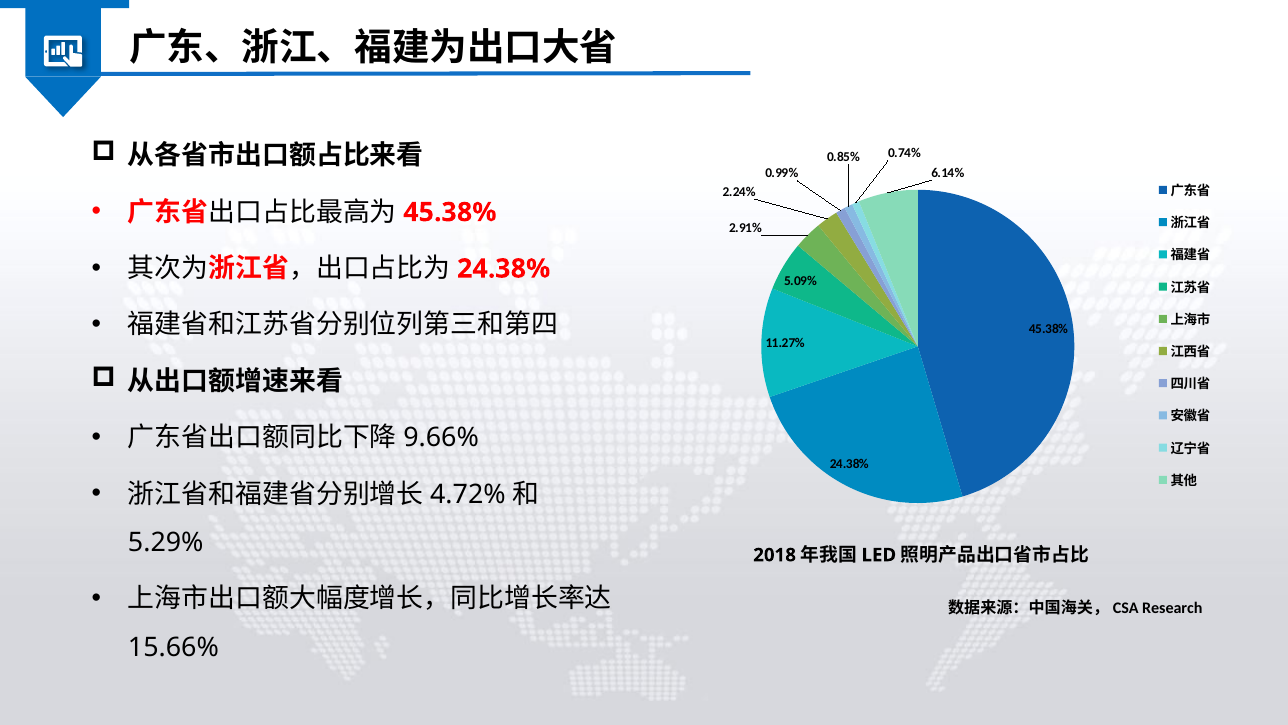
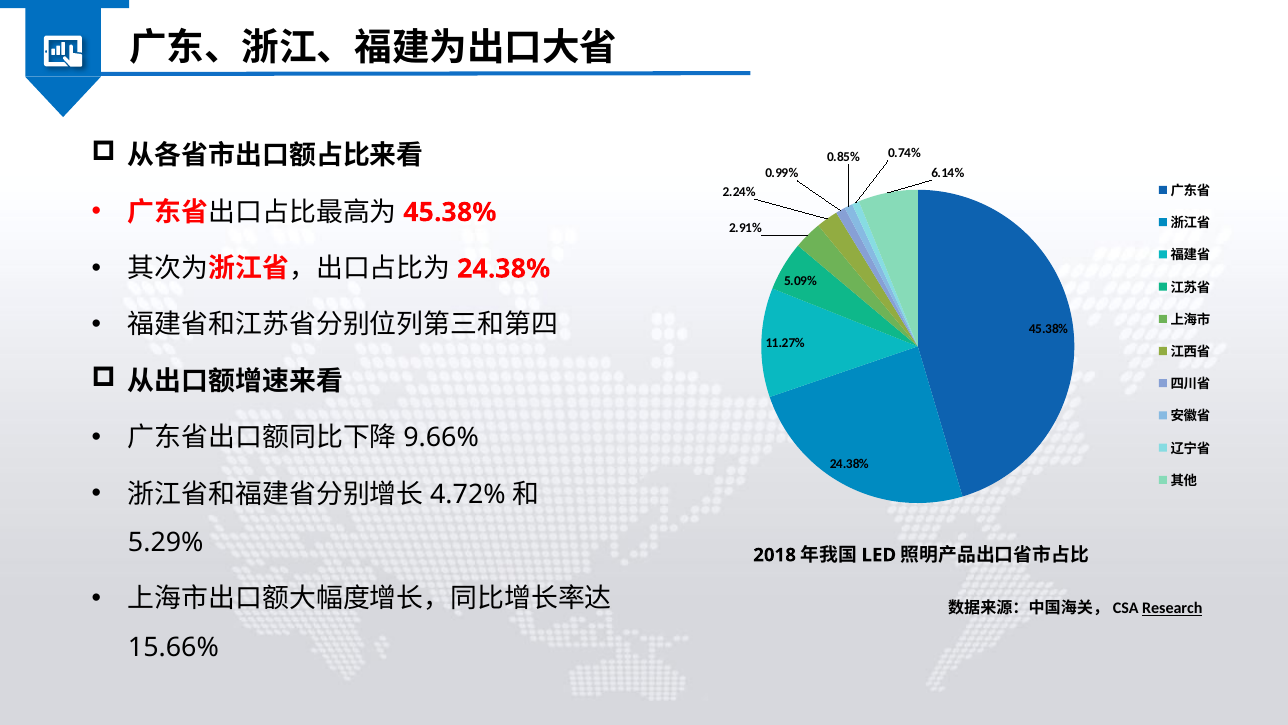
Research underline: none -> present
